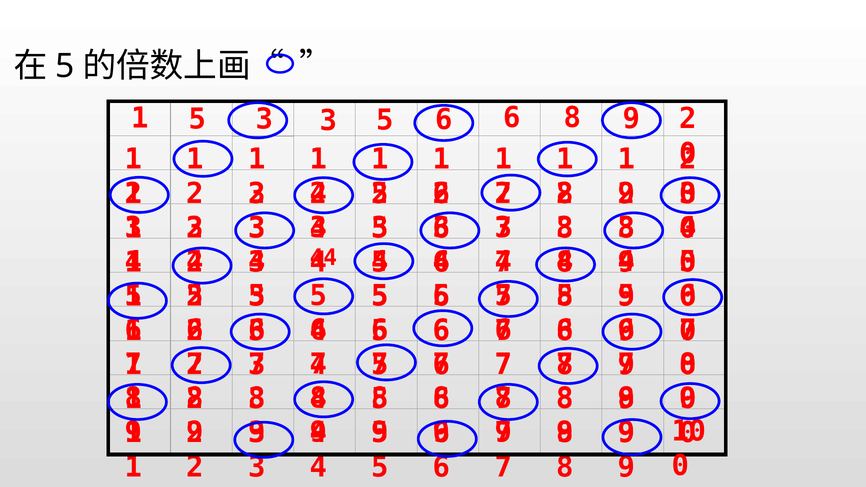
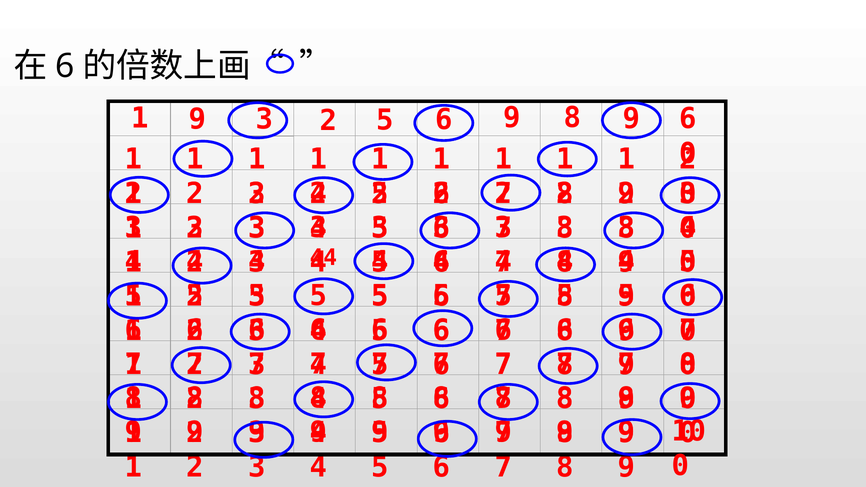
5 at (65, 66): 5 -> 6
5 at (198, 119): 5 -> 9
3 at (329, 121): 3 -> 2
6 at (512, 118): 6 -> 9
8 9 2: 2 -> 6
